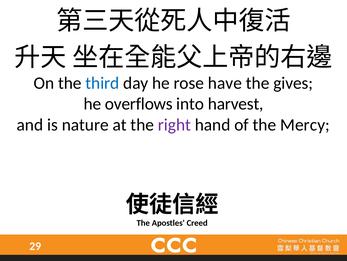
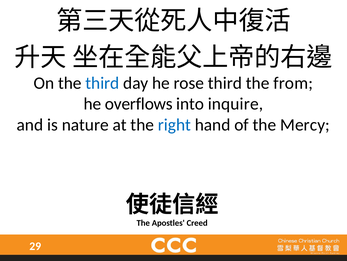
rose have: have -> third
gives: gives -> from
harvest: harvest -> inquire
right colour: purple -> blue
